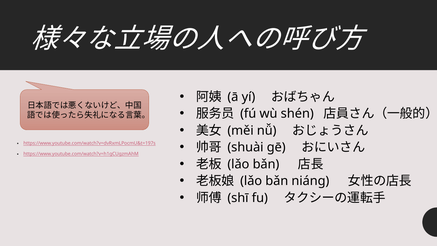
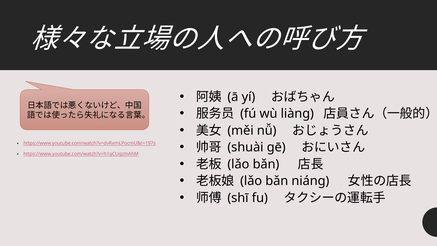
shén: shén -> liàng
